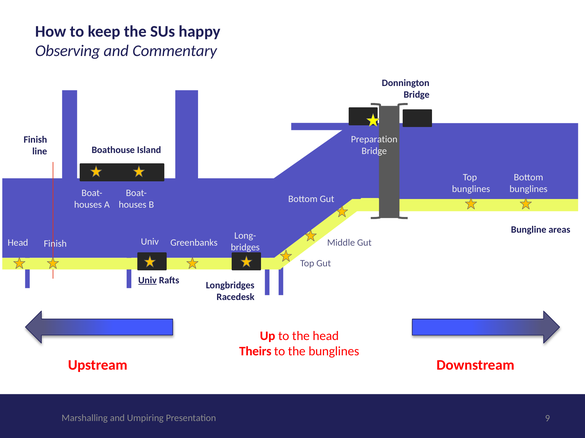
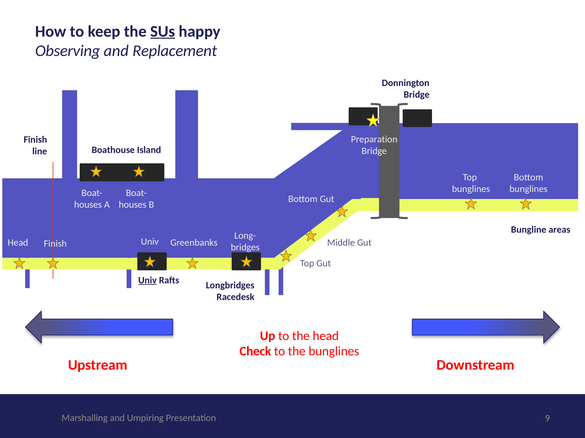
SUs underline: none -> present
Commentary: Commentary -> Replacement
Theirs: Theirs -> Check
